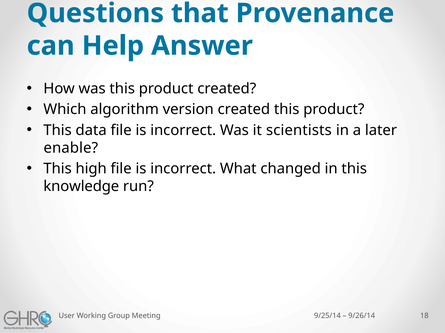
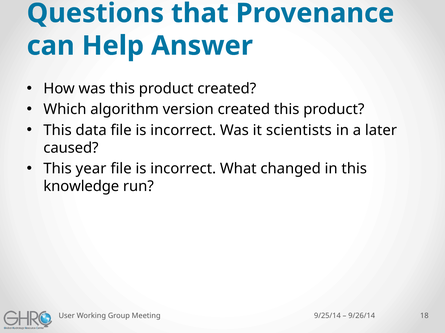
enable: enable -> caused
high: high -> year
